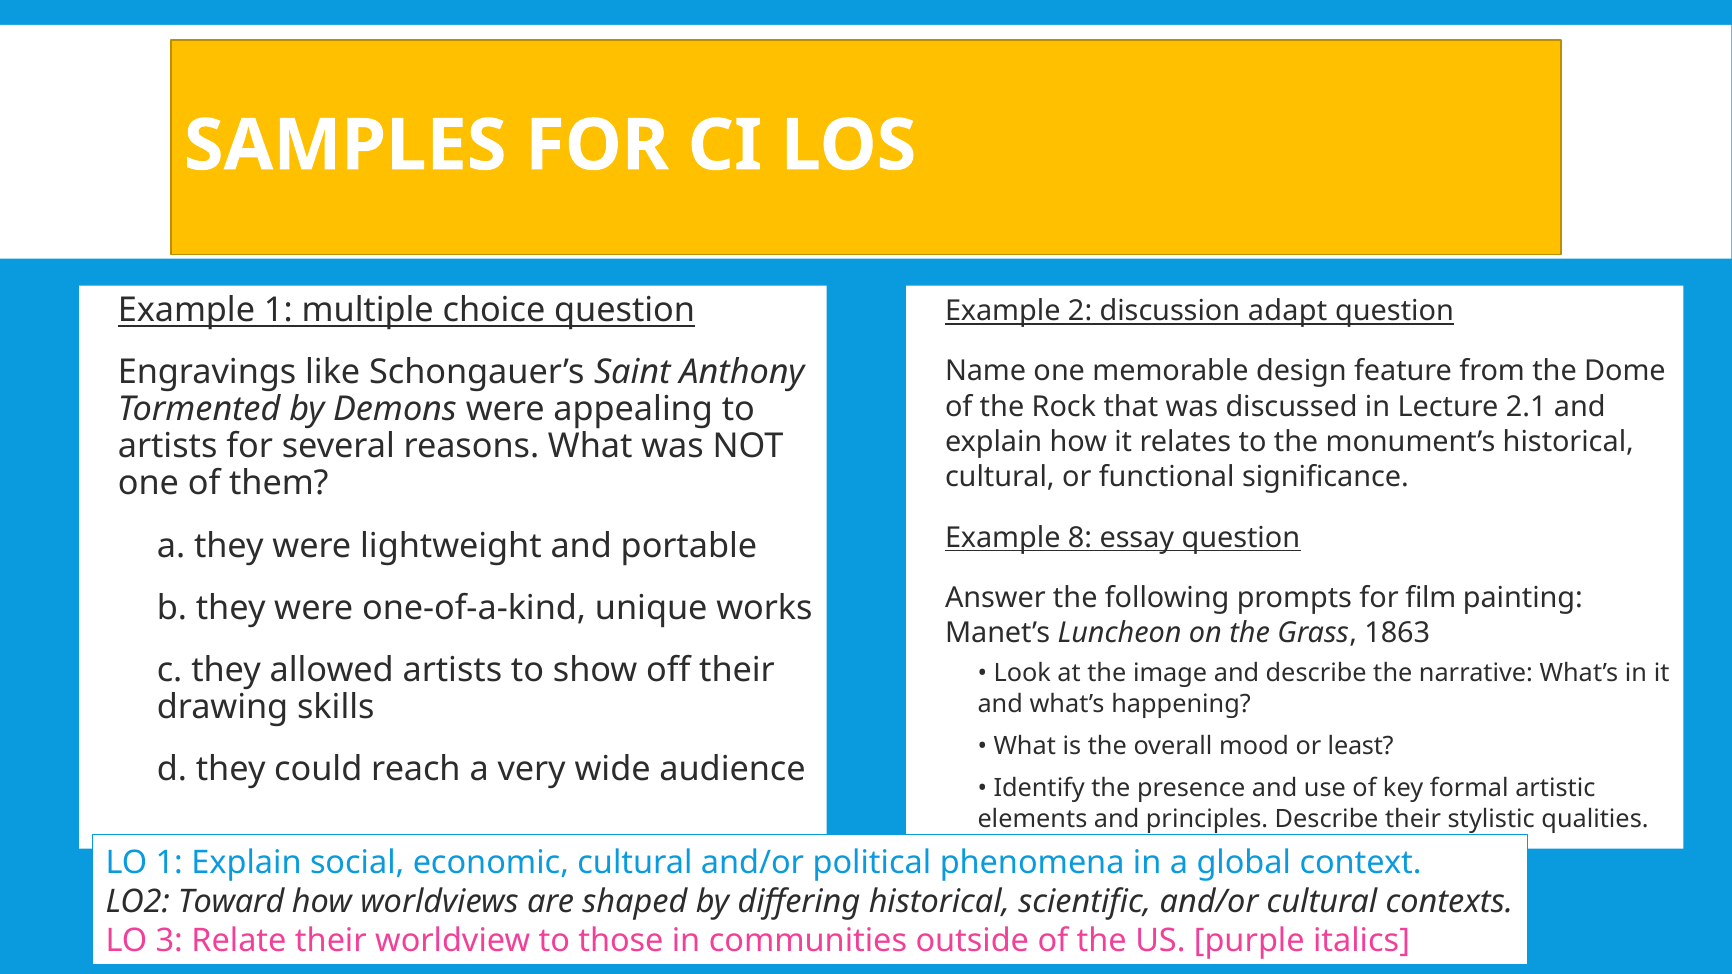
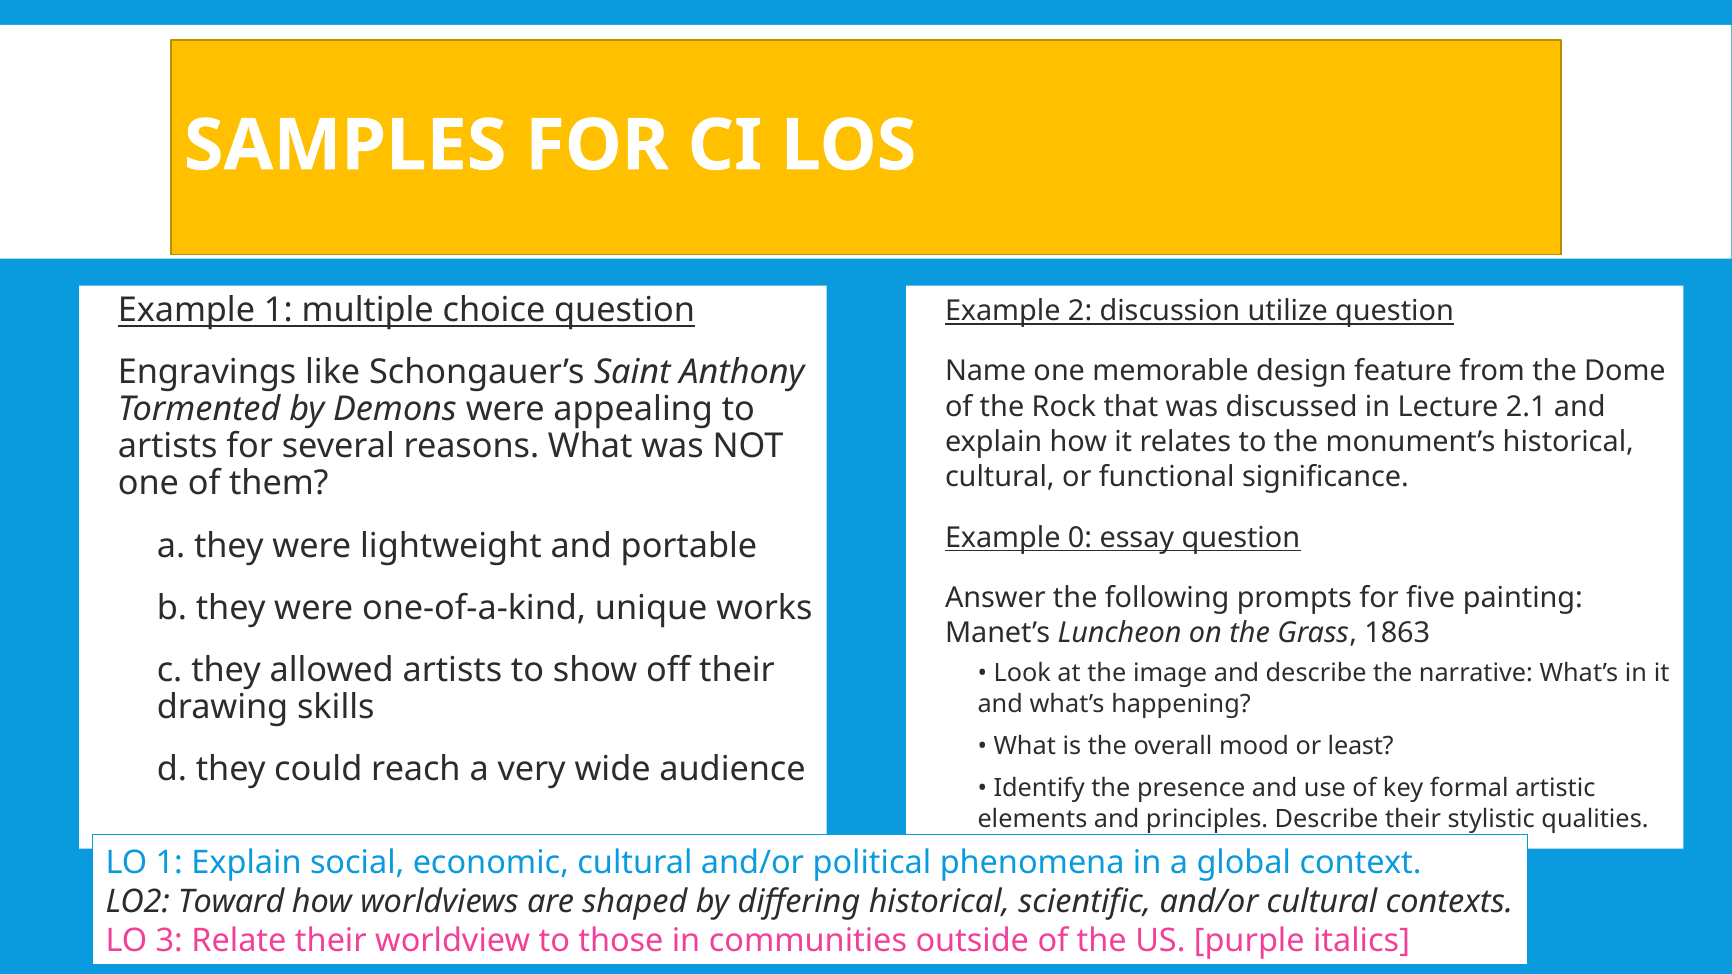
adapt: adapt -> utilize
8: 8 -> 0
film: film -> five
